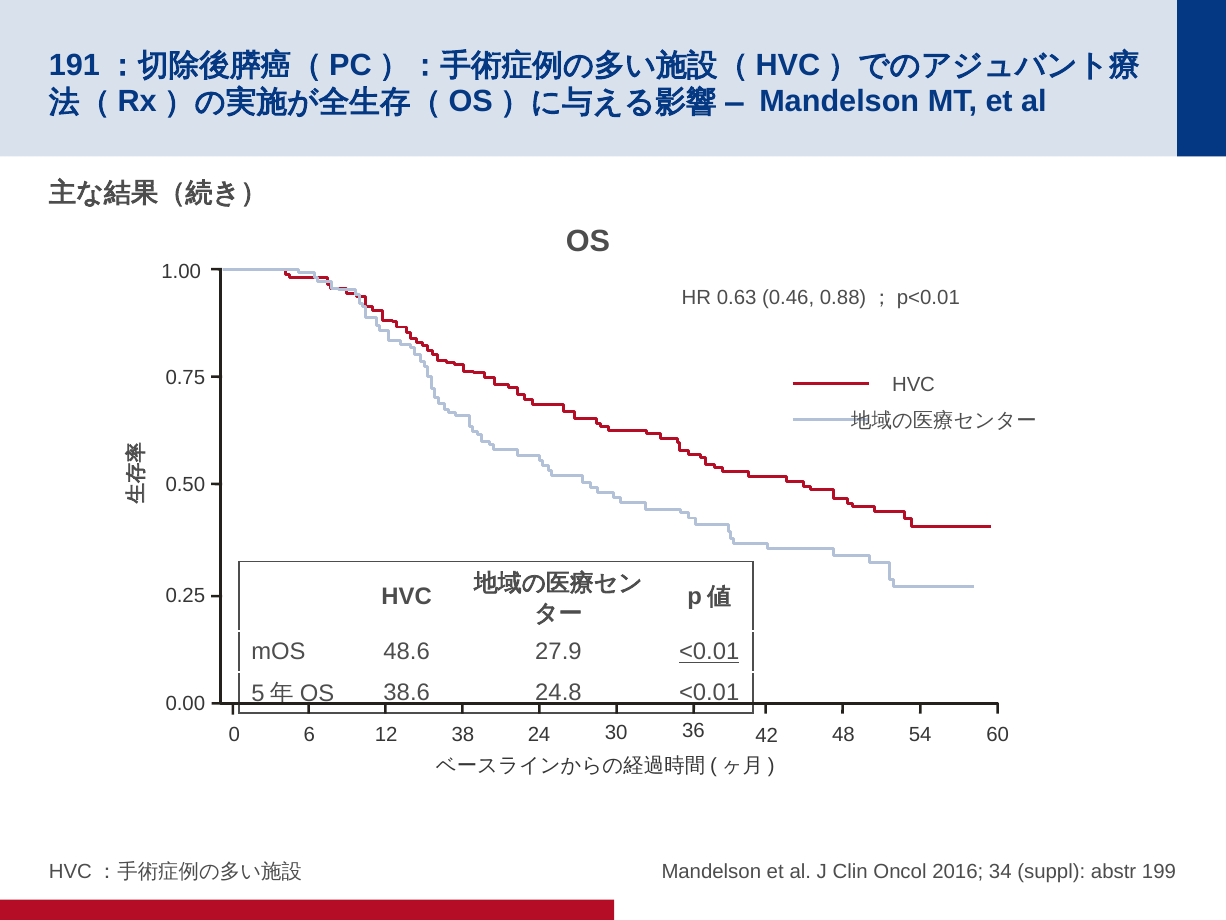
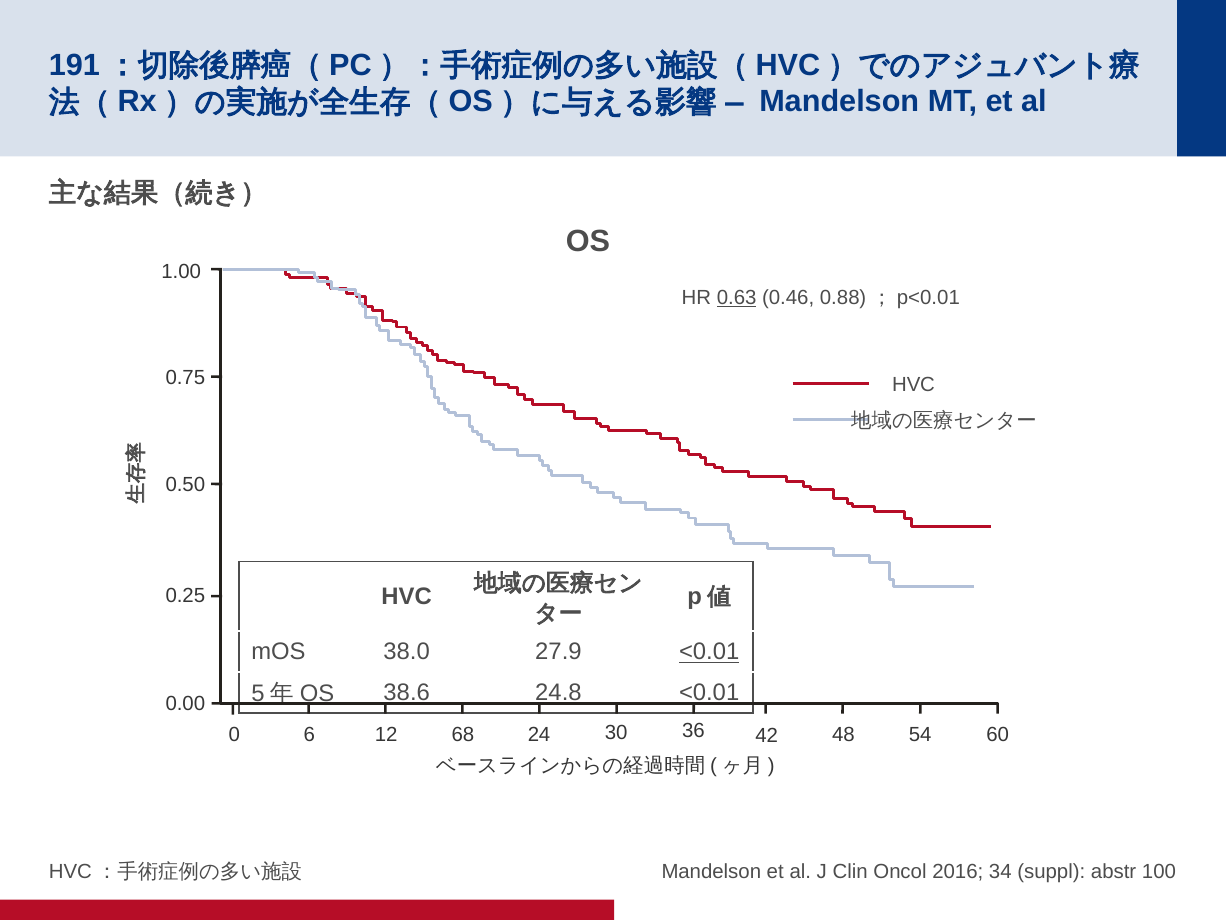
0.63 underline: none -> present
48.6: 48.6 -> 38.0
38: 38 -> 68
199: 199 -> 100
